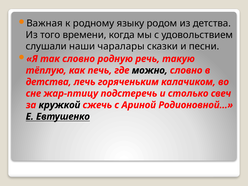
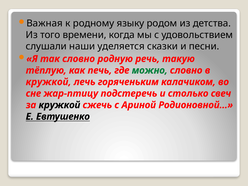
чаралары: чаралары -> уделяется
можно colour: black -> green
детства at (49, 82): детства -> кружкой
